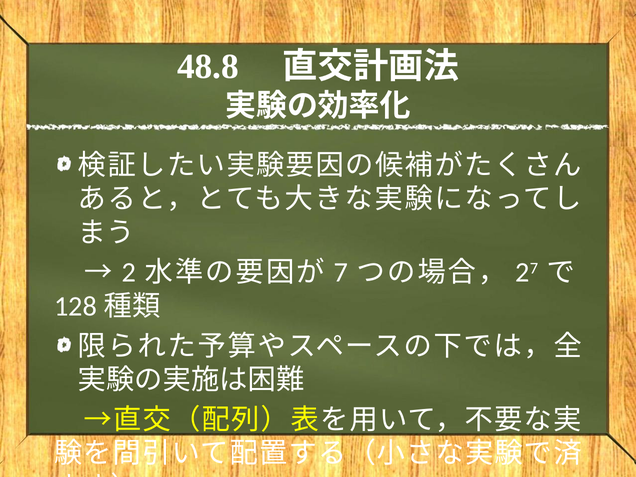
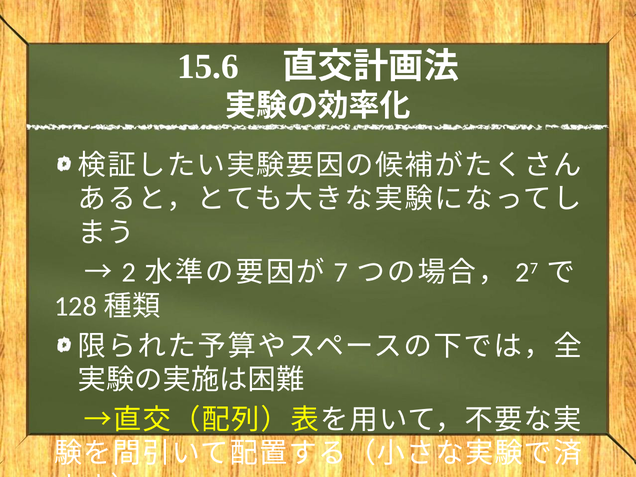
48.8: 48.8 -> 15.6
